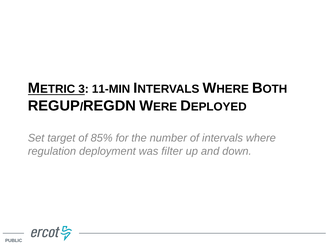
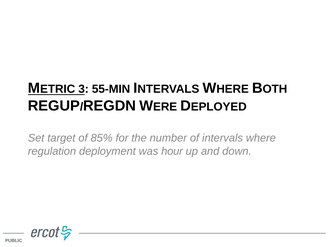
11-MIN: 11-MIN -> 55-MIN
filter: filter -> hour
